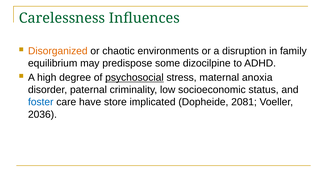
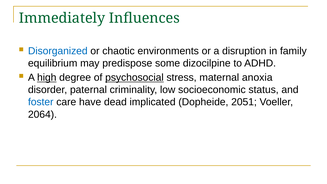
Carelessness: Carelessness -> Immediately
Disorganized colour: orange -> blue
high underline: none -> present
store: store -> dead
2081: 2081 -> 2051
2036: 2036 -> 2064
